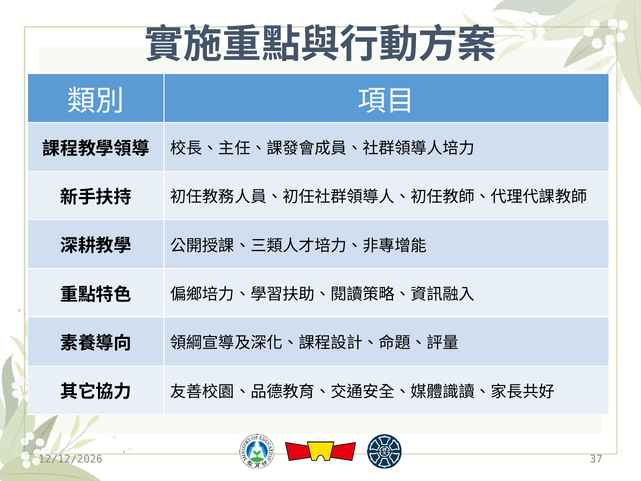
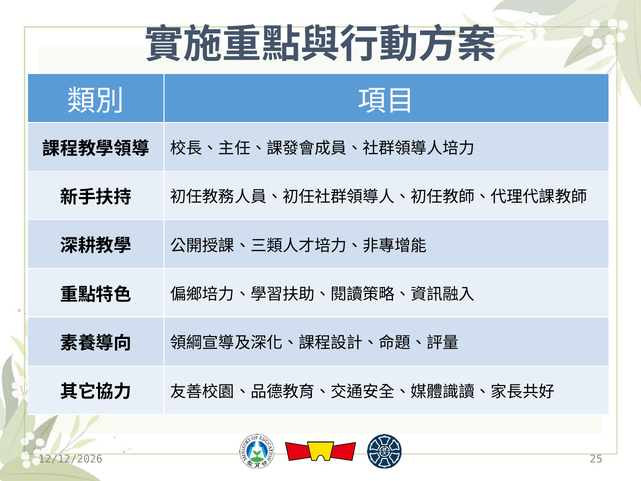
37: 37 -> 25
